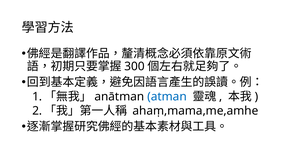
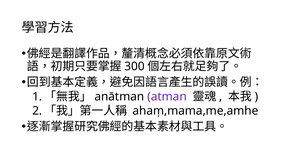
atman colour: blue -> purple
